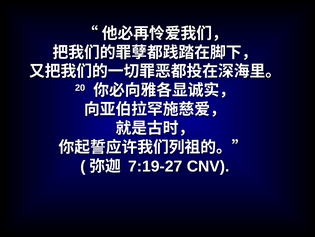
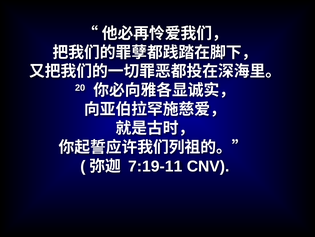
7:19-27: 7:19-27 -> 7:19-11
